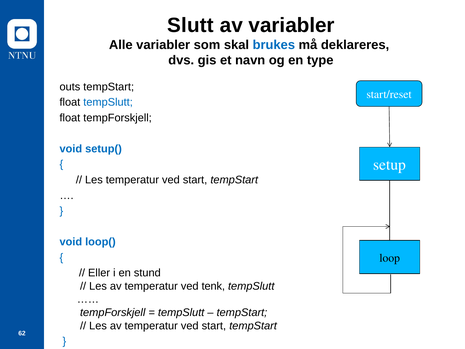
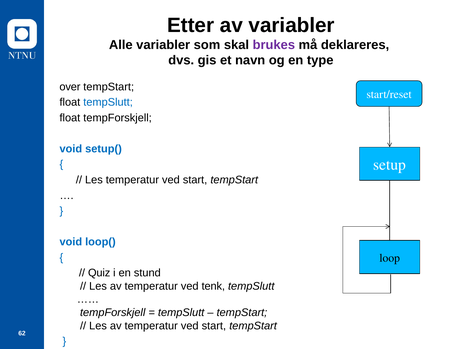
Slutt: Slutt -> Etter
brukes colour: blue -> purple
outs: outs -> over
Eller: Eller -> Quiz
